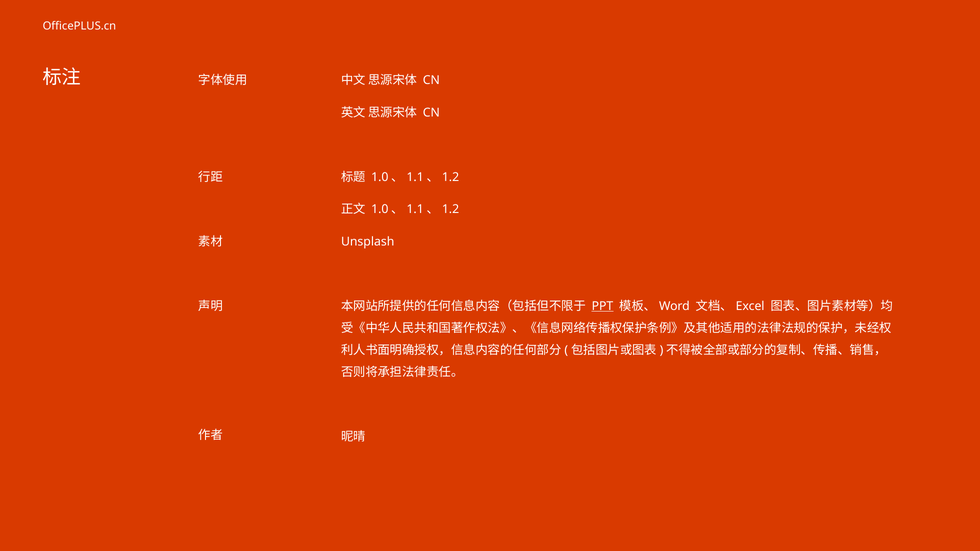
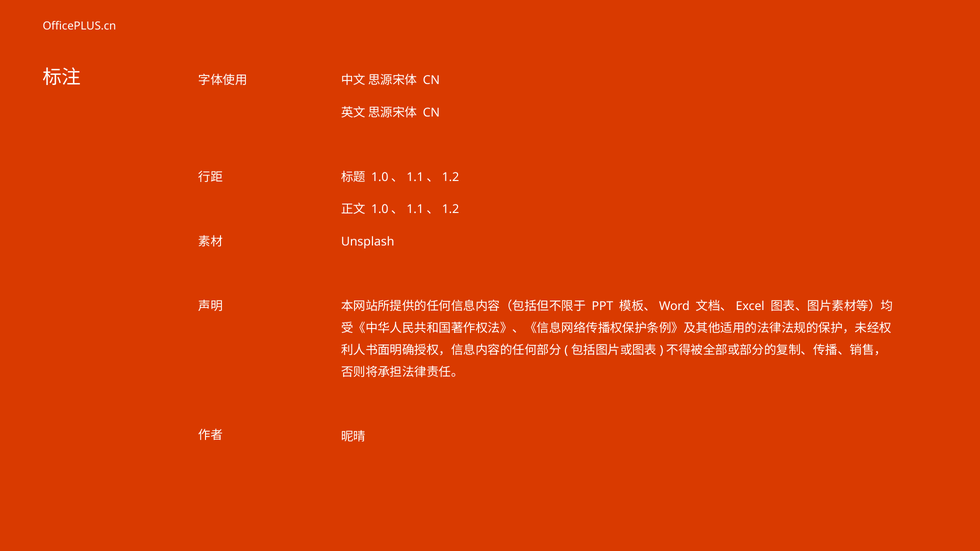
PPT underline: present -> none
